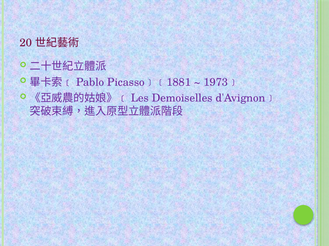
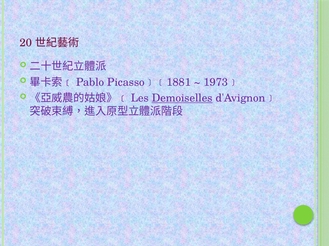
Demoiselles underline: none -> present
